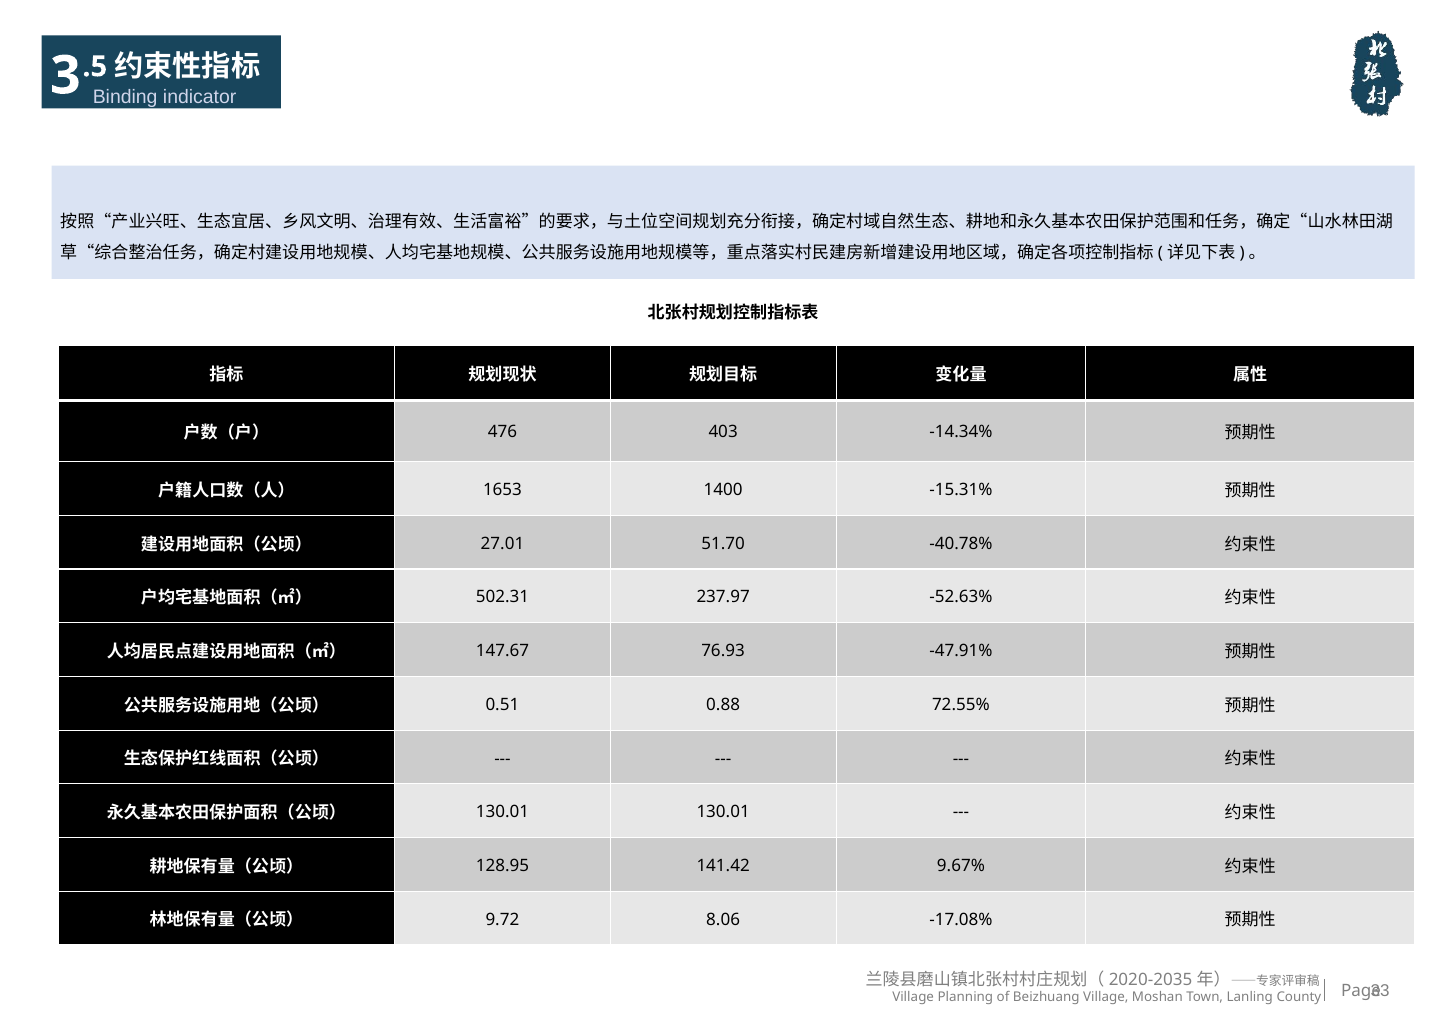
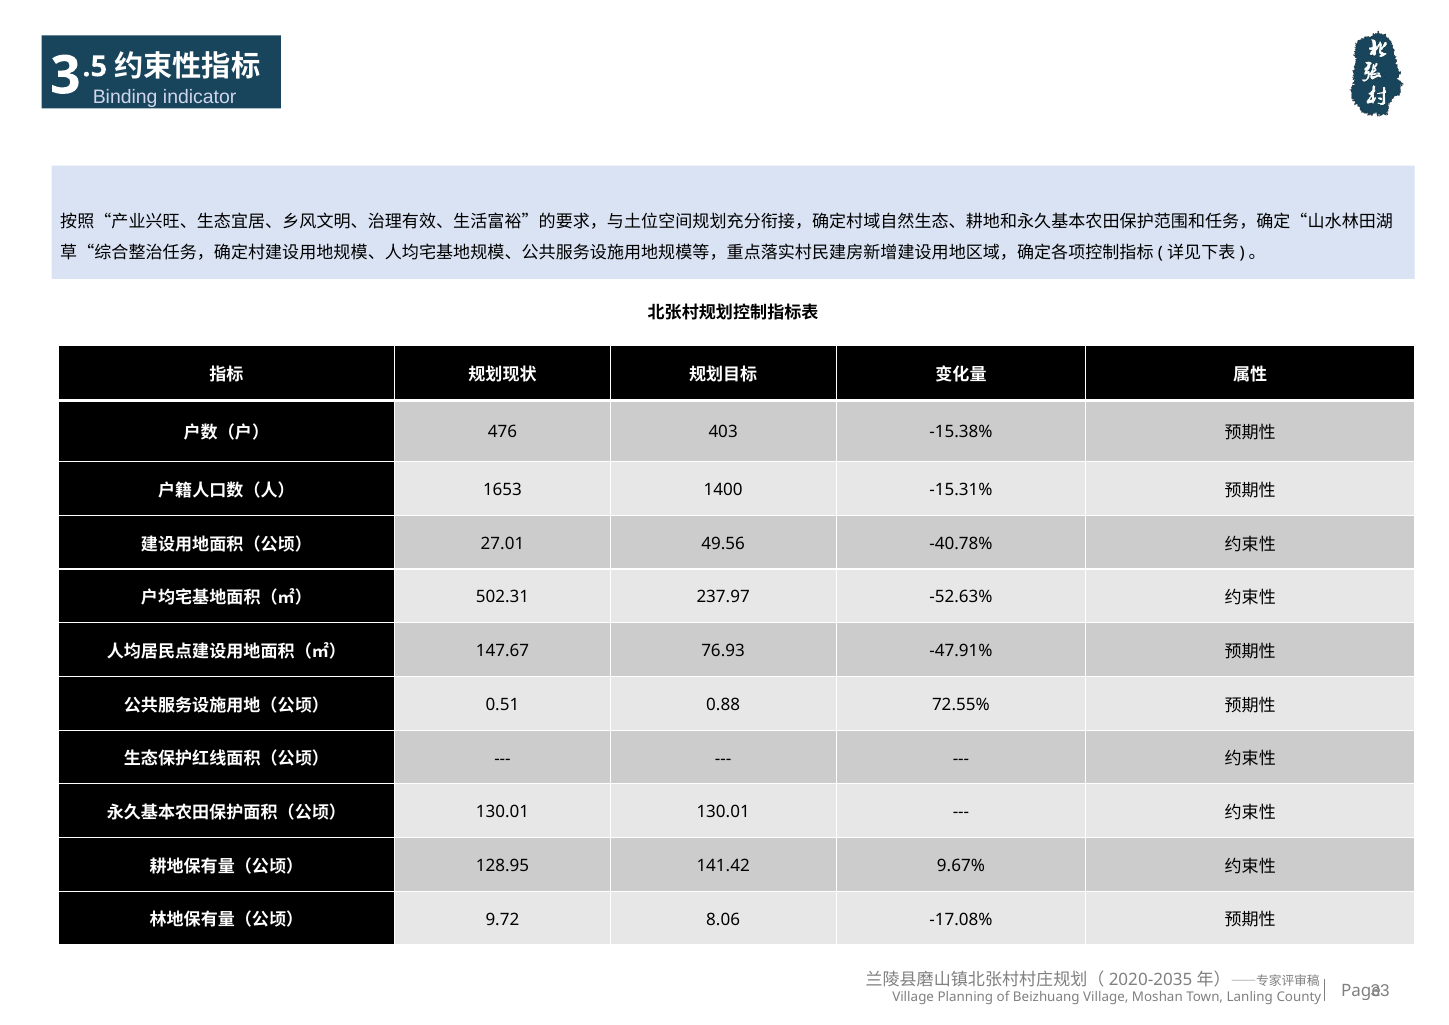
-14.34%: -14.34% -> -15.38%
51.70: 51.70 -> 49.56
